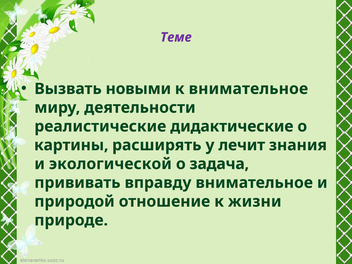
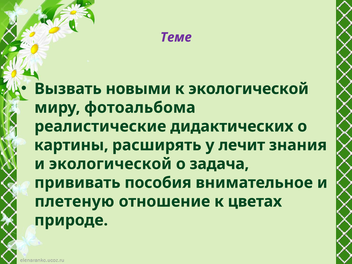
к внимательное: внимательное -> экологической
деятельности: деятельности -> фотоальбома
дидактические: дидактические -> дидактических
вправду: вправду -> пособия
природой: природой -> плетеную
жизни: жизни -> цветах
